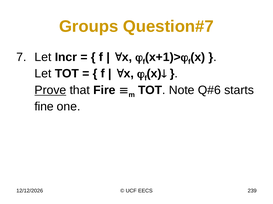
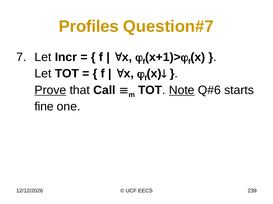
Groups: Groups -> Profiles
Fire: Fire -> Call
Note underline: none -> present
